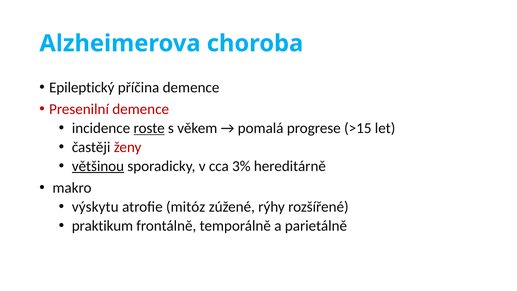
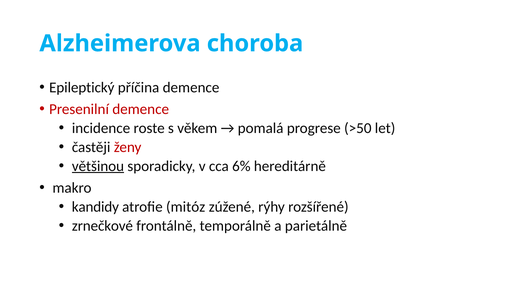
roste underline: present -> none
>15: >15 -> >50
3%: 3% -> 6%
výskytu: výskytu -> kandidy
praktikum: praktikum -> zrnečkové
